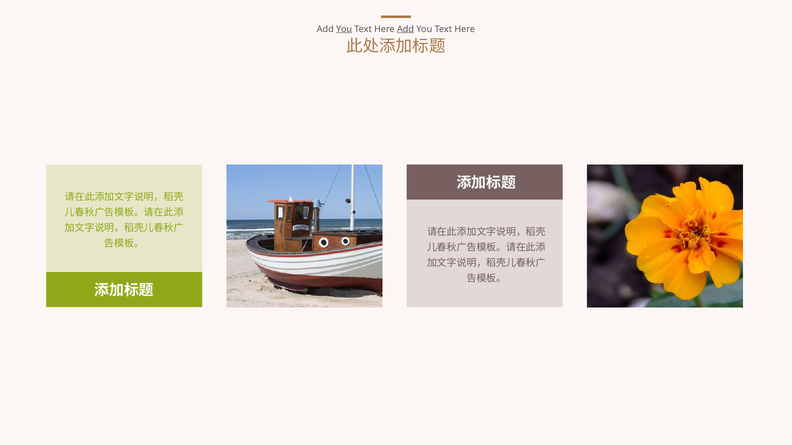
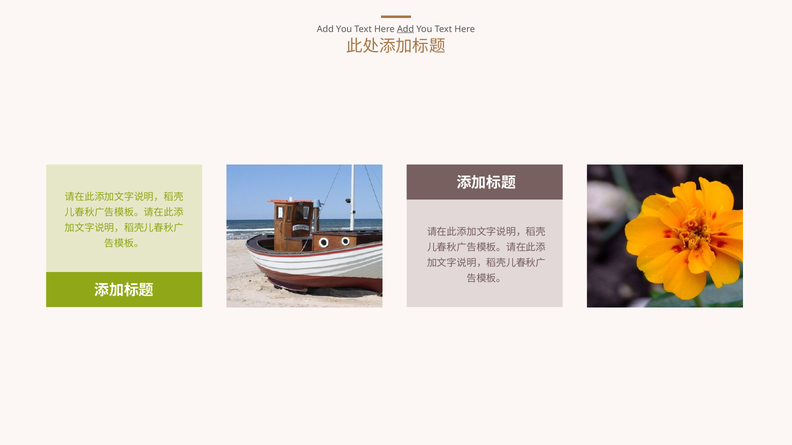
You at (344, 29) underline: present -> none
